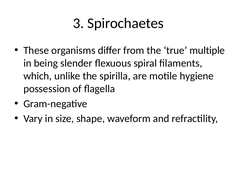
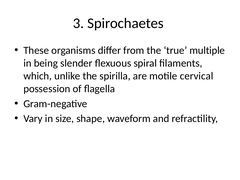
hygiene: hygiene -> cervical
